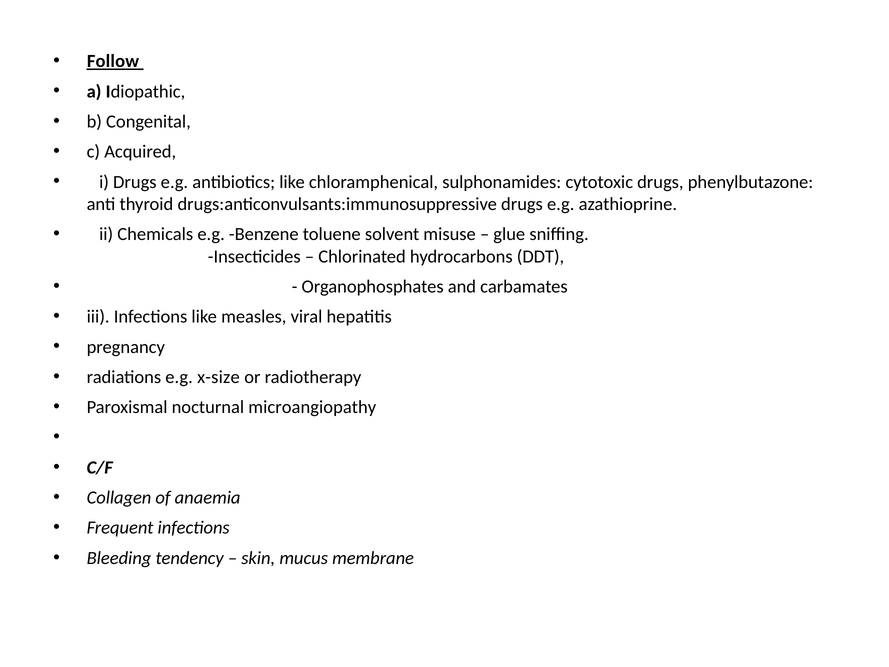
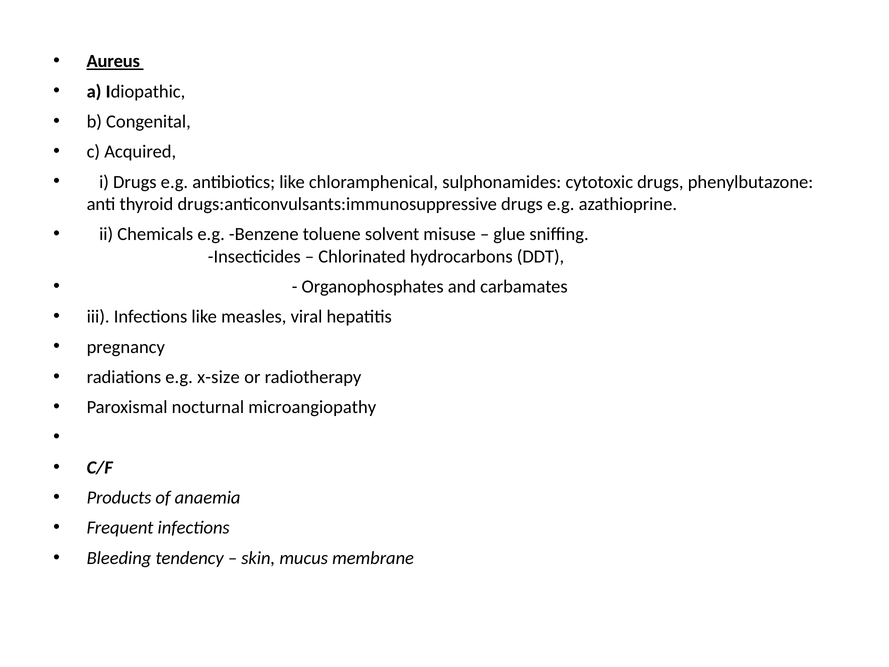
Follow: Follow -> Aureus
Collagen: Collagen -> Products
